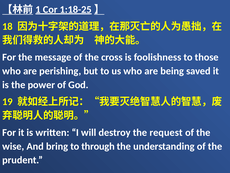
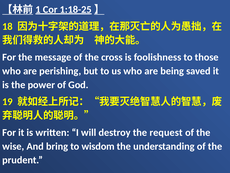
through: through -> wisdom
